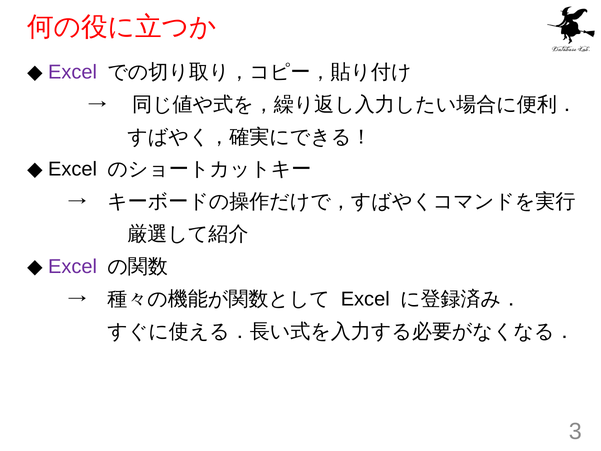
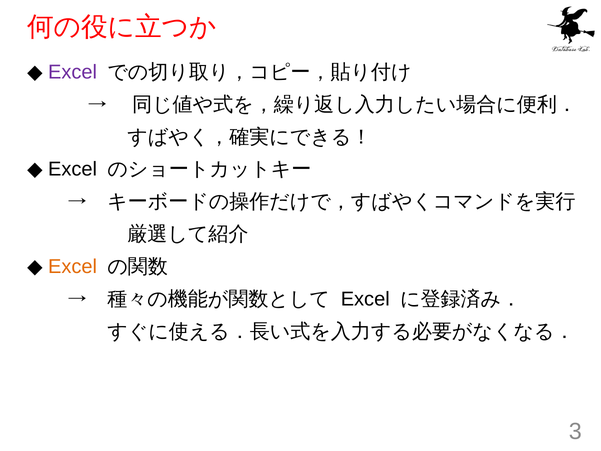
Excel at (73, 266) colour: purple -> orange
